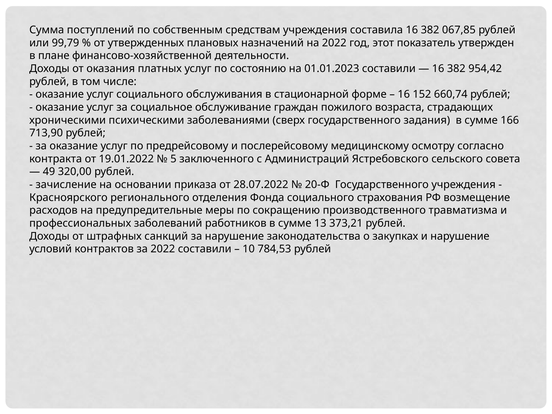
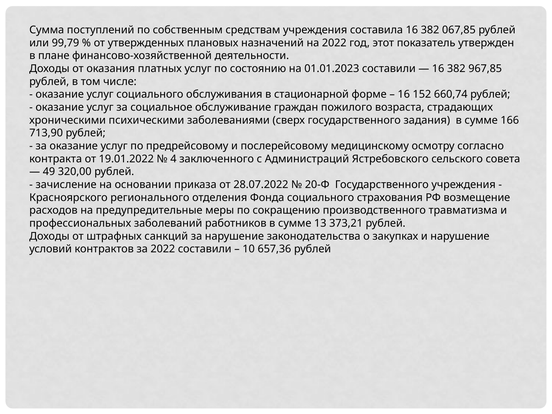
954,42: 954,42 -> 967,85
5: 5 -> 4
784,53: 784,53 -> 657,36
